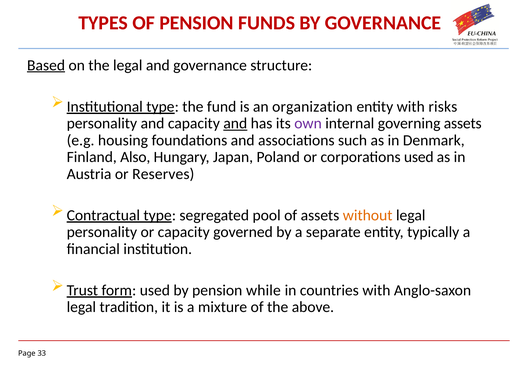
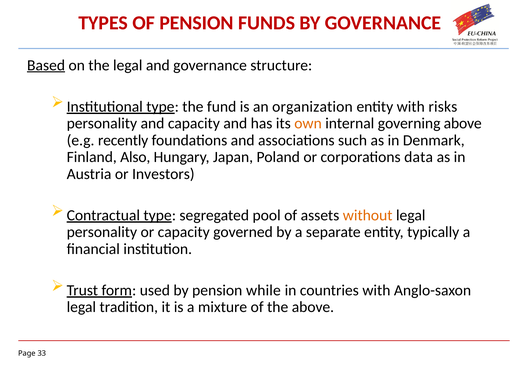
and at (235, 123) underline: present -> none
own colour: purple -> orange
governing assets: assets -> above
housing: housing -> recently
corporations used: used -> data
Reserves: Reserves -> Investors
